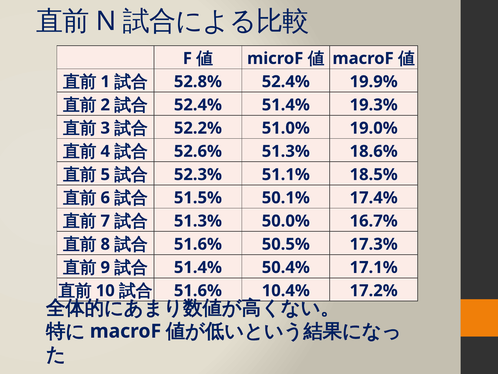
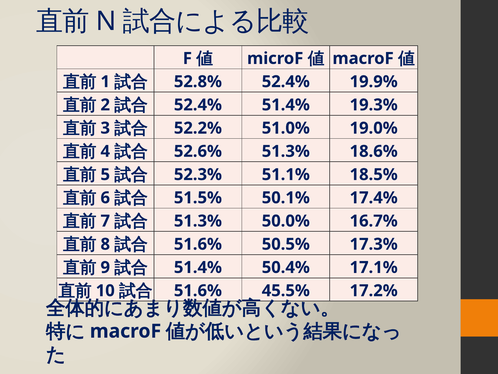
10.4%: 10.4% -> 45.5%
